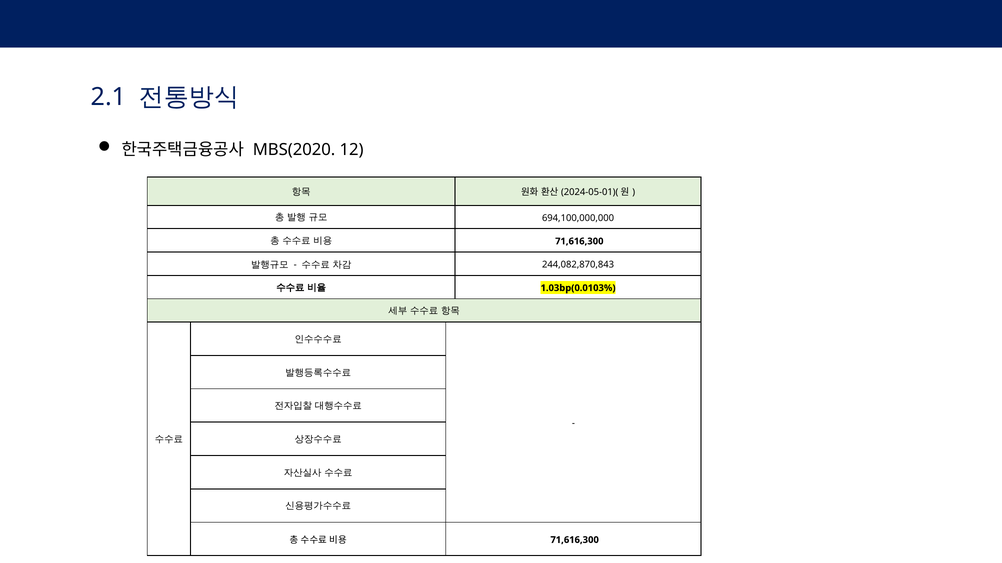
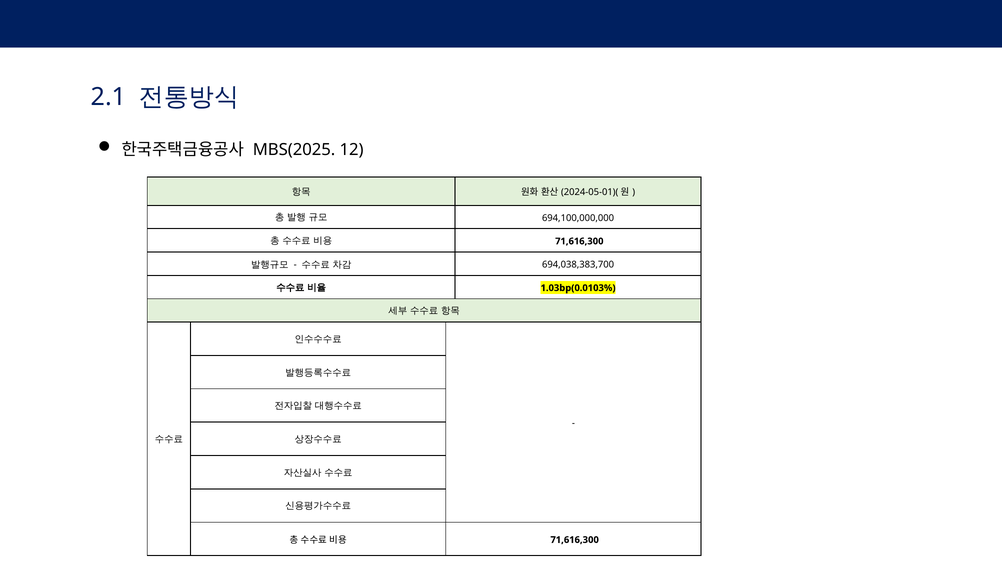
MBS(2020: MBS(2020 -> MBS(2025
244,082,870,843: 244,082,870,843 -> 694,038,383,700
